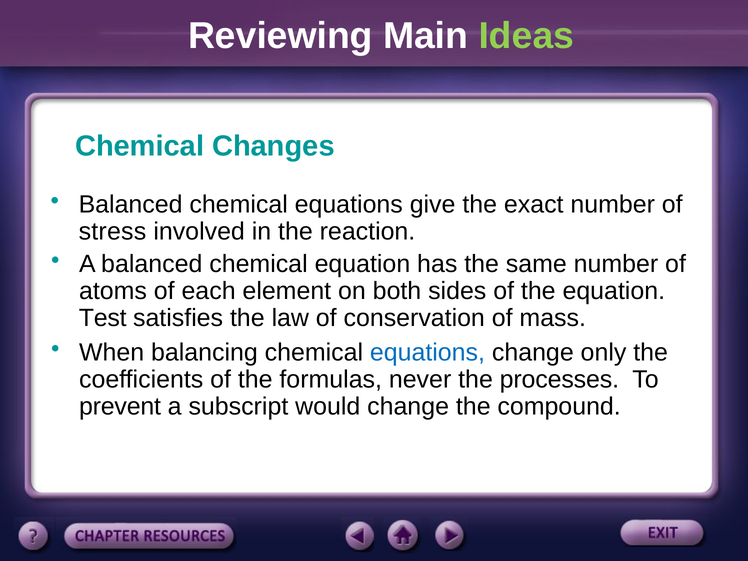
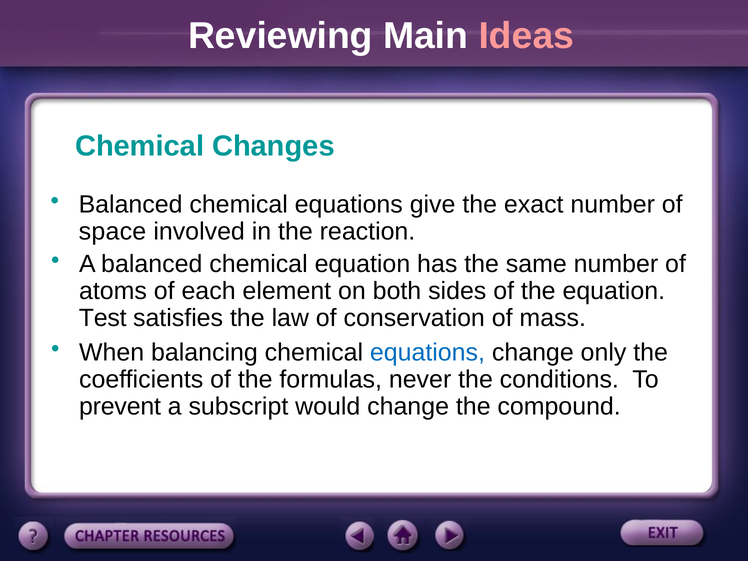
Ideas colour: light green -> pink
stress: stress -> space
processes: processes -> conditions
